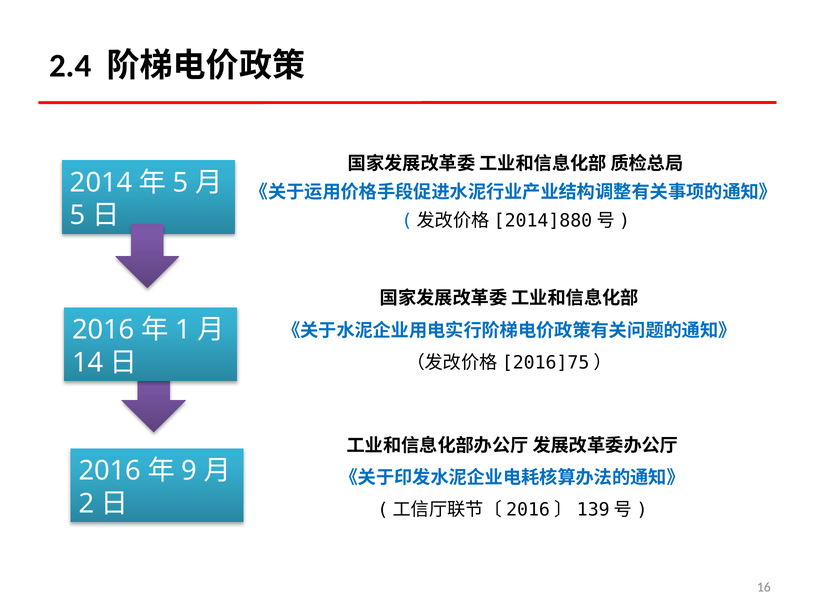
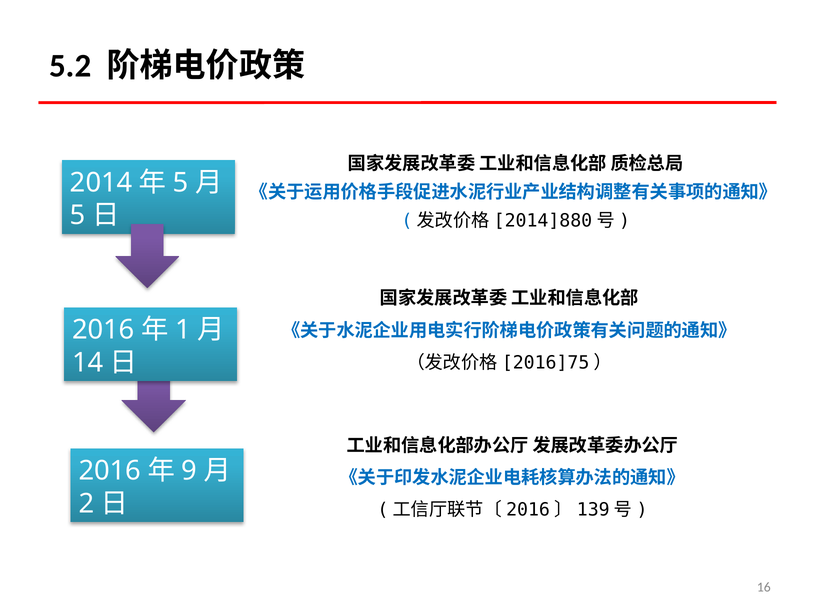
2.4: 2.4 -> 5.2
